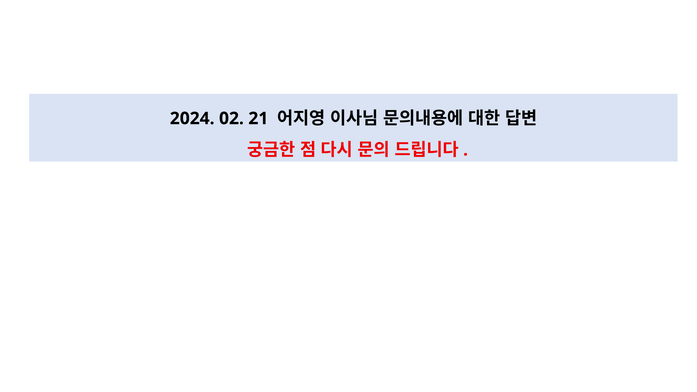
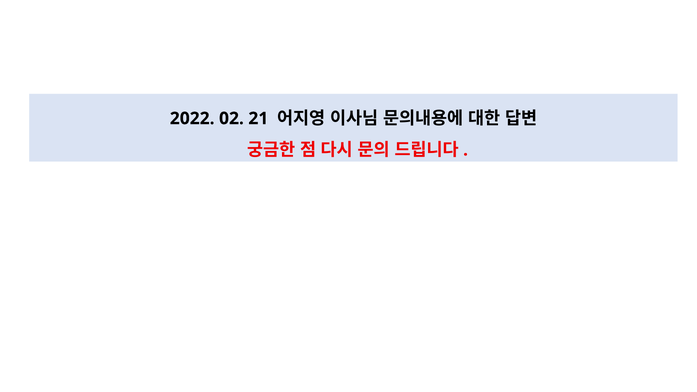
2024: 2024 -> 2022
